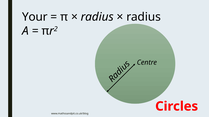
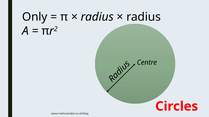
Your: Your -> Only
